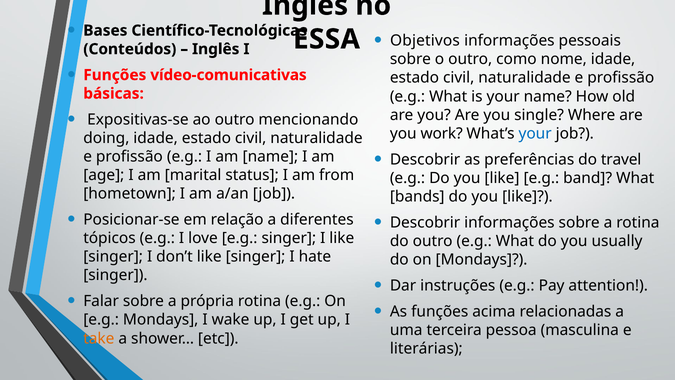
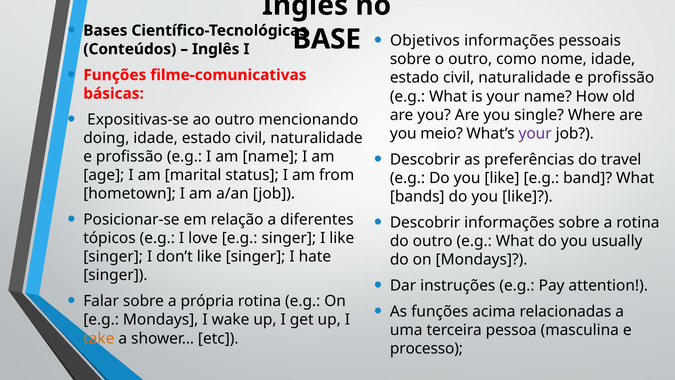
ESSA: ESSA -> BASE
vídeo-comunicativas: vídeo-comunicativas -> filme-comunicativas
work: work -> meio
your at (535, 133) colour: blue -> purple
literárias: literárias -> processo
